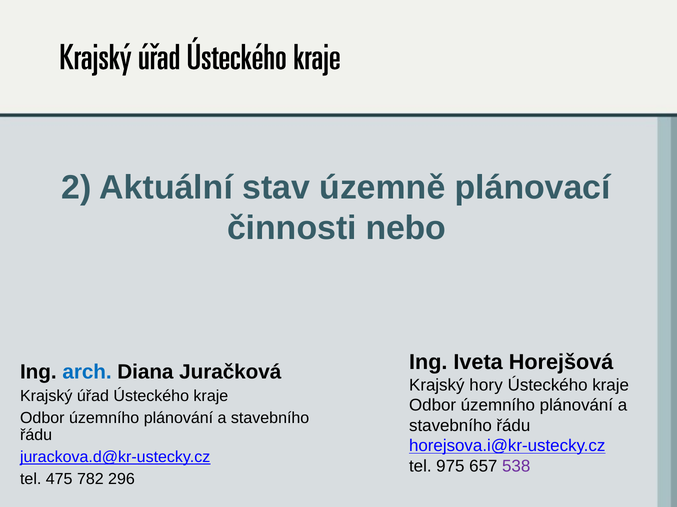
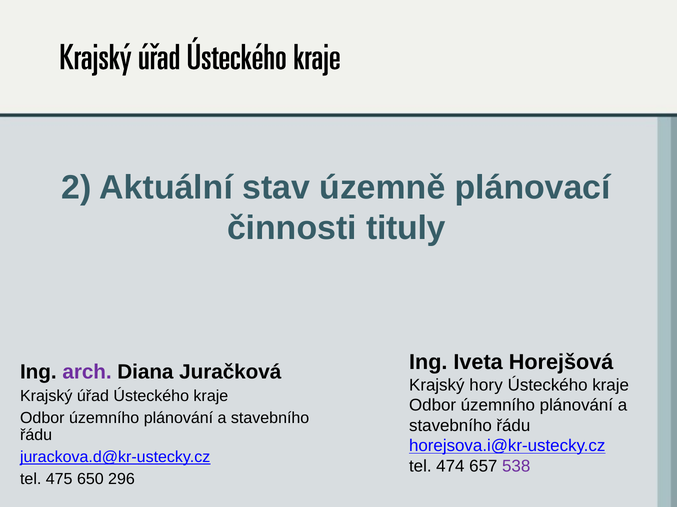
nebo: nebo -> tituly
arch colour: blue -> purple
975: 975 -> 474
782: 782 -> 650
